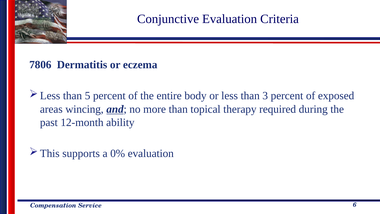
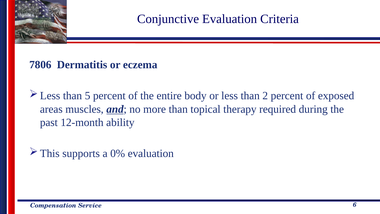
3: 3 -> 2
wincing: wincing -> muscles
